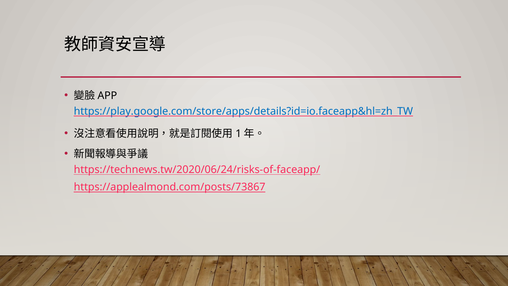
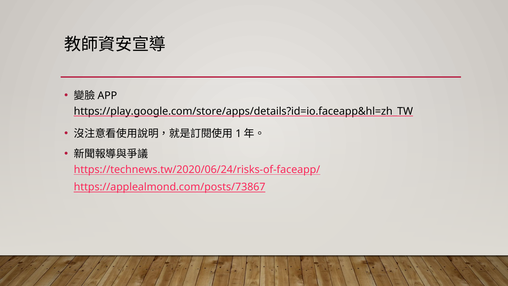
https://play.google.com/store/apps/details?id=io.faceapp&hl=zh_TW colour: blue -> black
